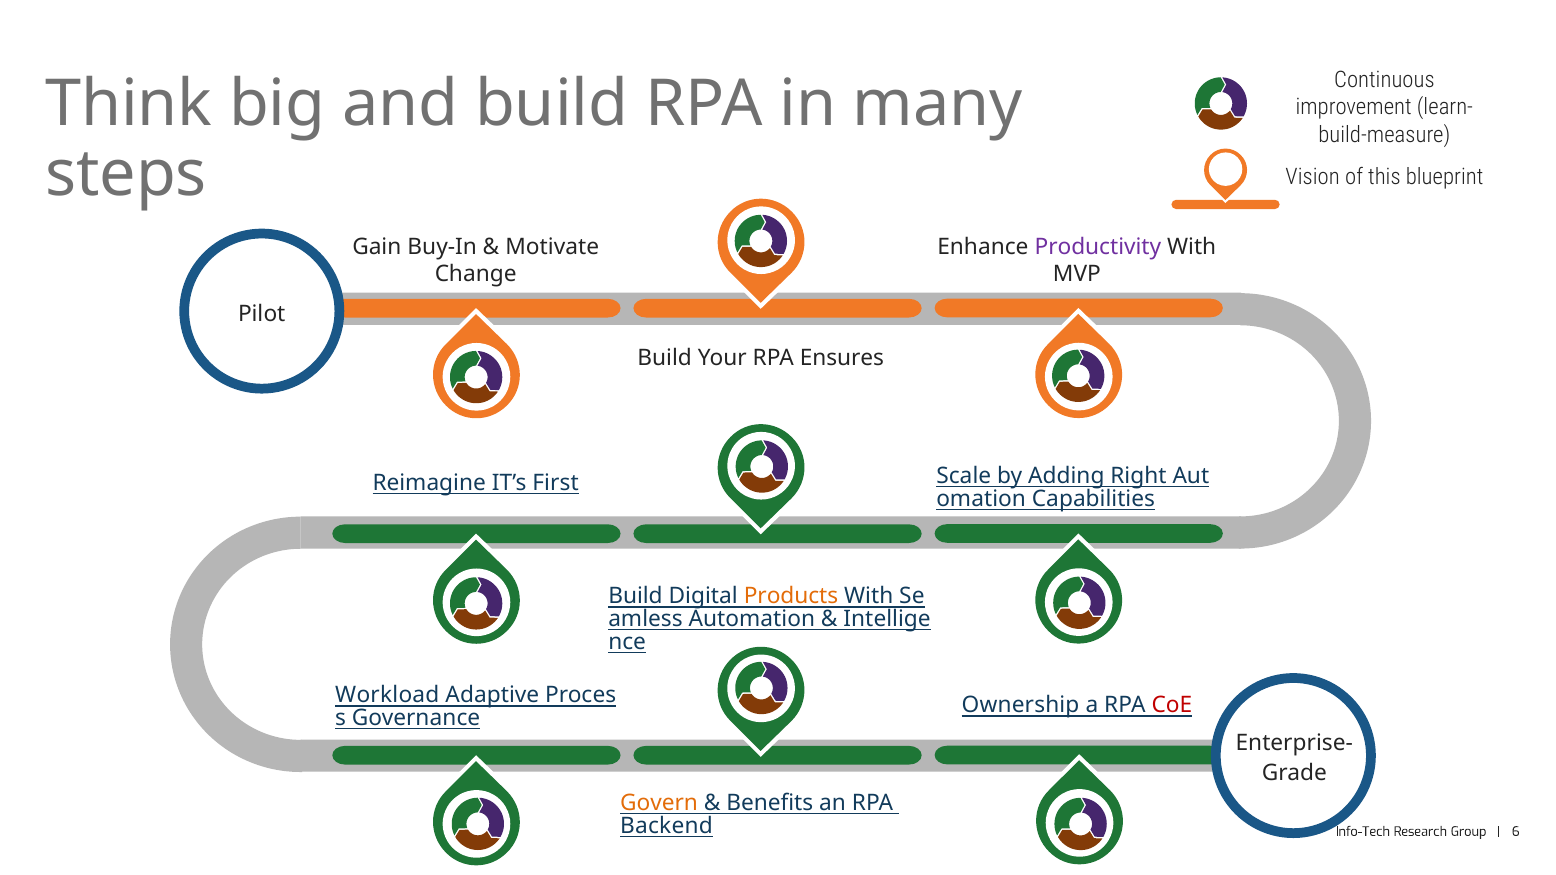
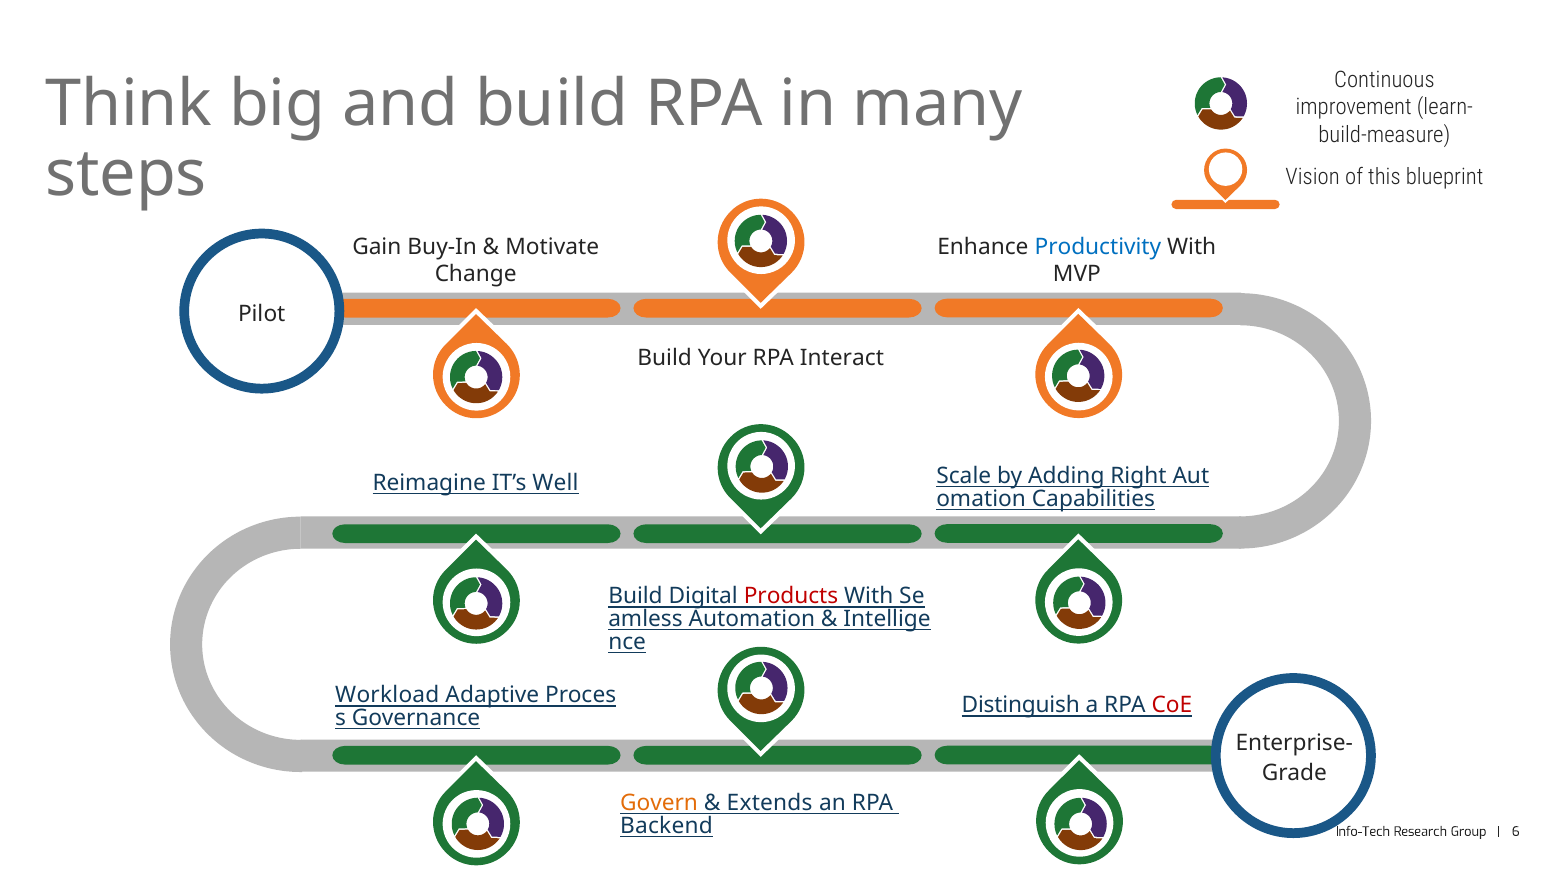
Productivity colour: purple -> blue
Ensures: Ensures -> Interact
First: First -> Well
Products colour: orange -> red
Ownership: Ownership -> Distinguish
Benefits: Benefits -> Extends
